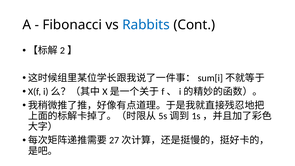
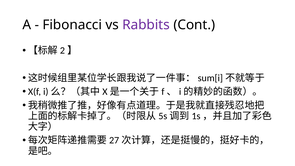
Rabbits colour: blue -> purple
